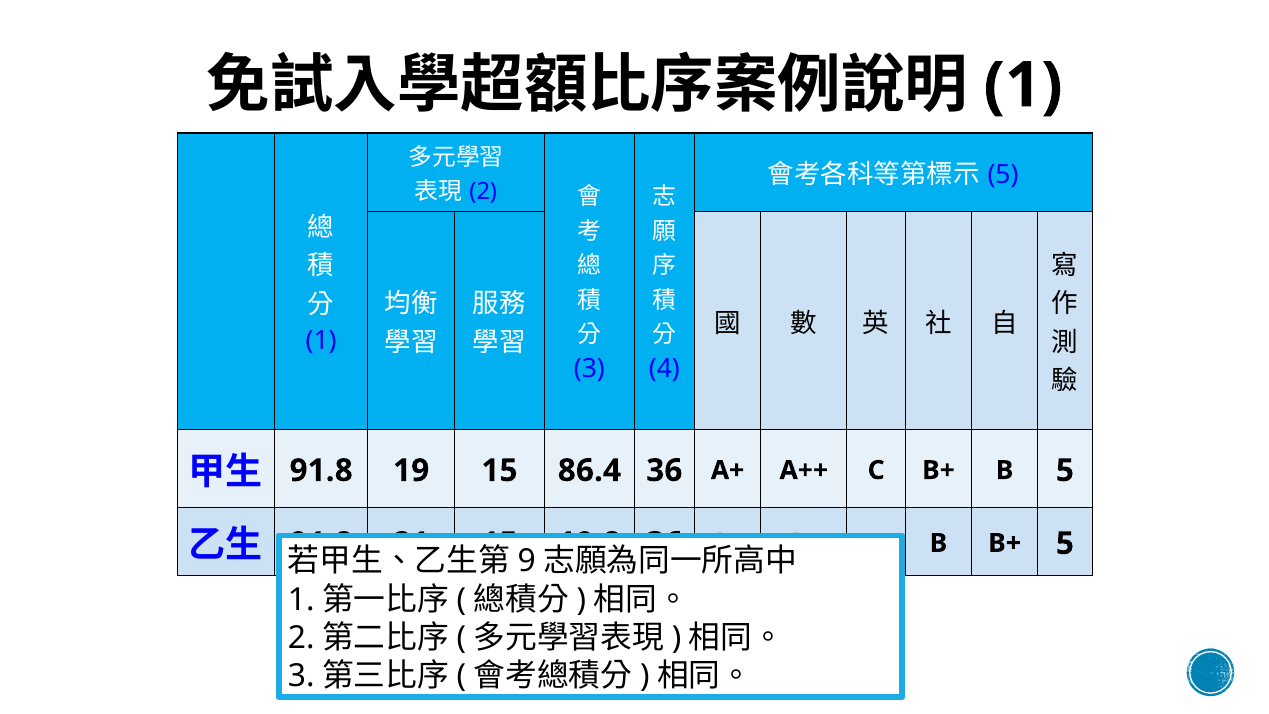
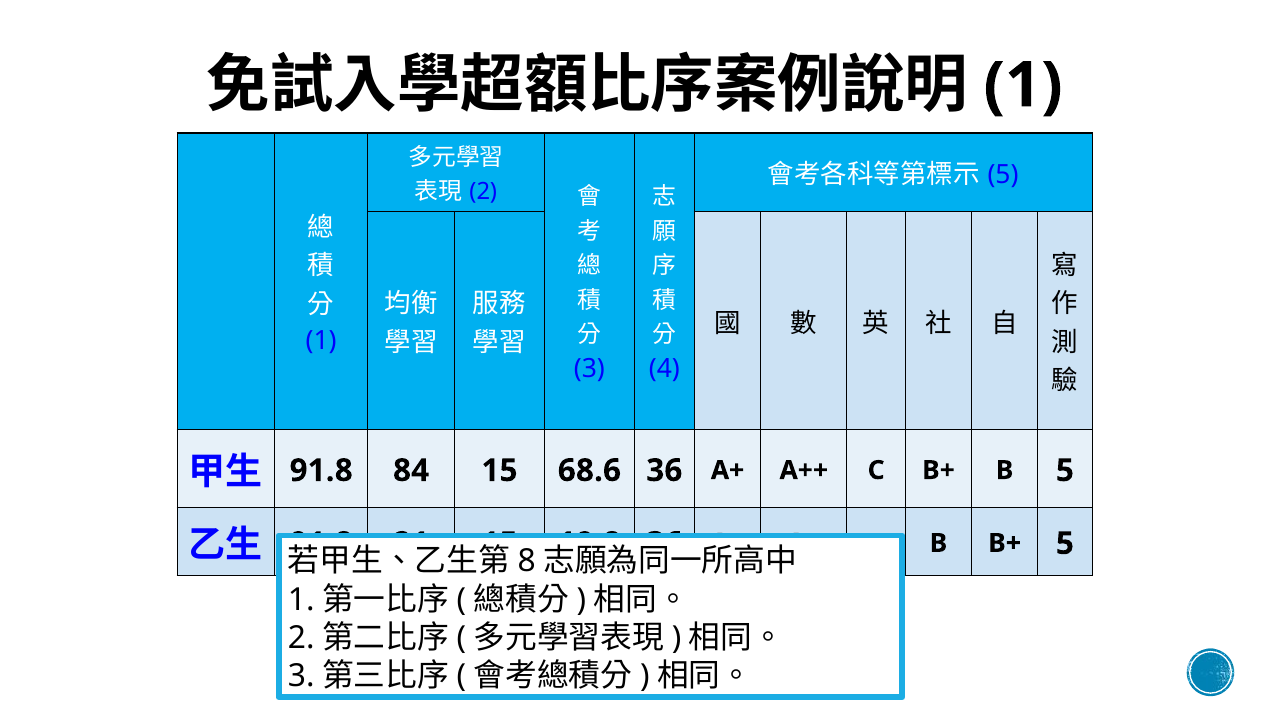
19: 19 -> 84
86.4: 86.4 -> 68.6
9: 9 -> 8
